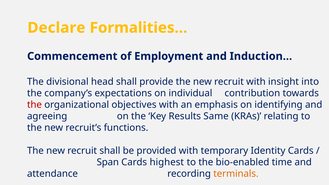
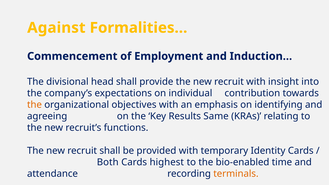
Declare: Declare -> Against
the at (35, 105) colour: red -> orange
Span: Span -> Both
